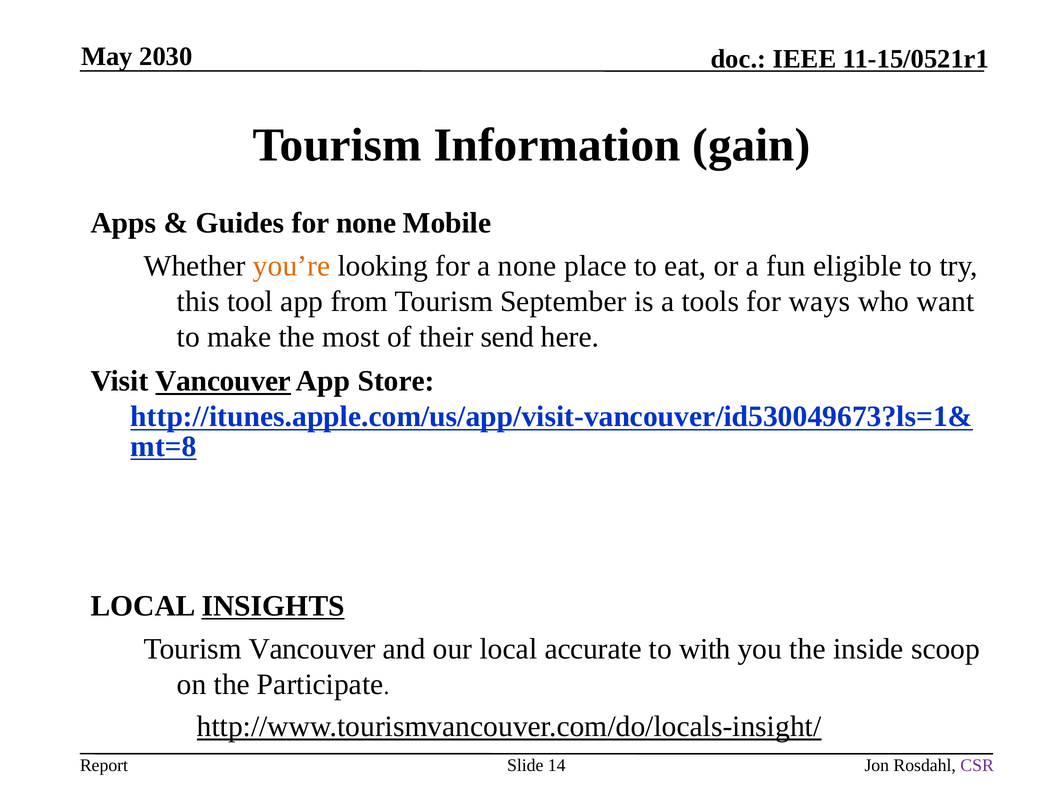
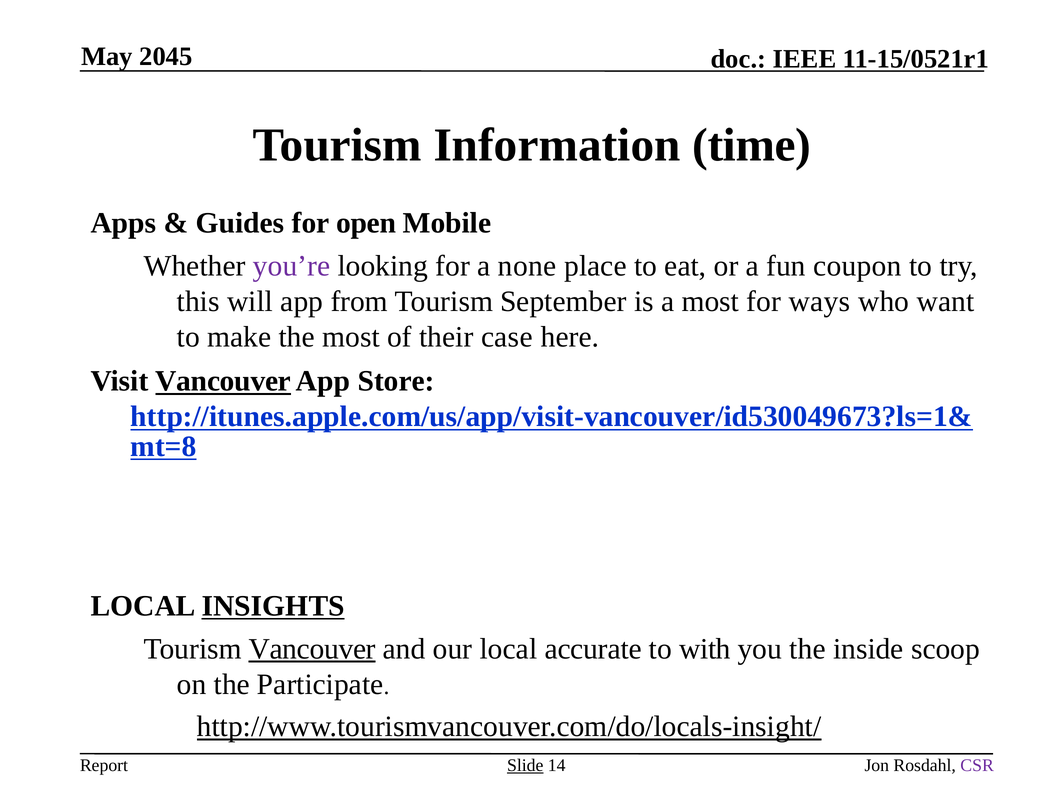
2030: 2030 -> 2045
gain: gain -> time
for none: none -> open
you’re colour: orange -> purple
eligible: eligible -> coupon
tool: tool -> will
a tools: tools -> most
send: send -> case
Vancouver at (312, 649) underline: none -> present
Slide underline: none -> present
